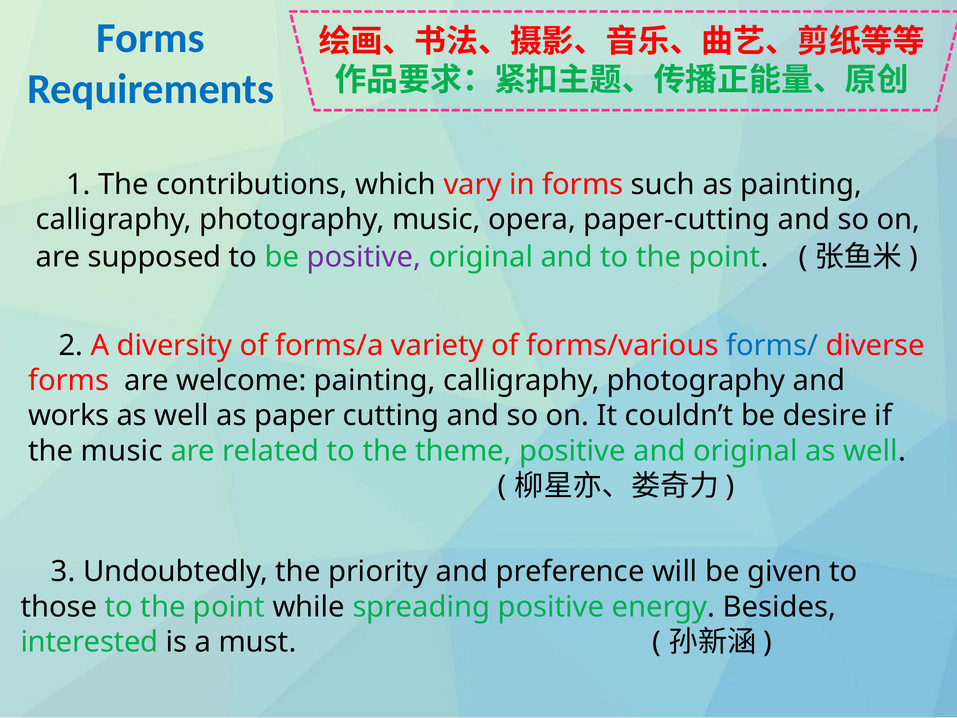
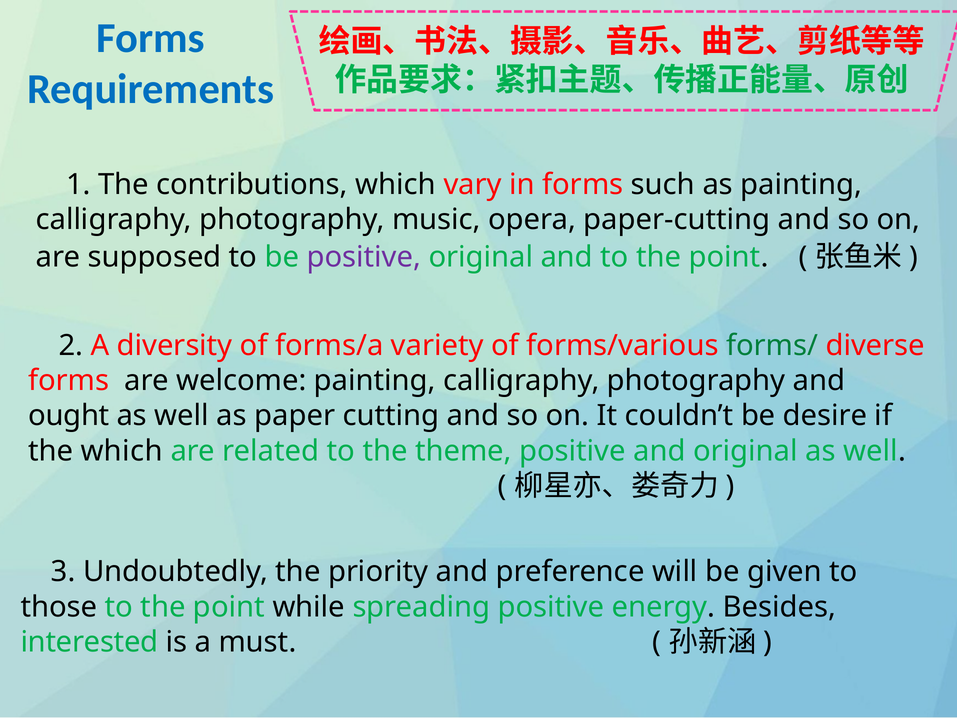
forms/ colour: blue -> green
works: works -> ought
the music: music -> which
